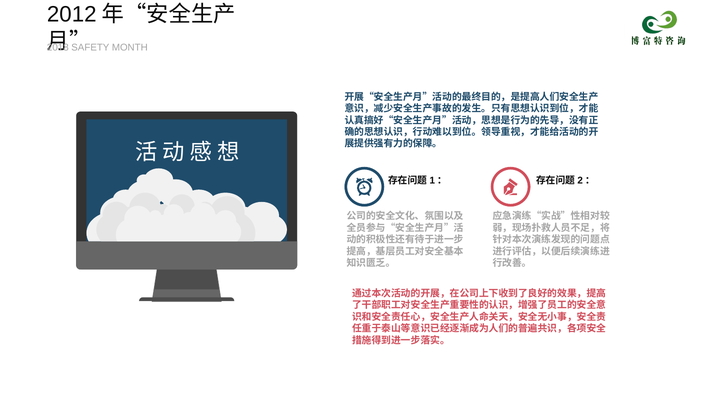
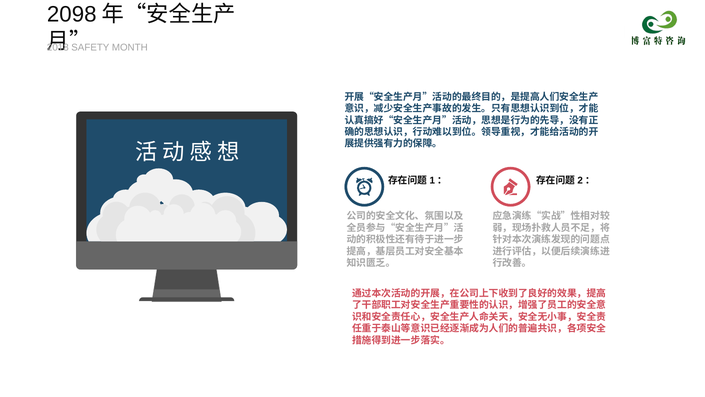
2012: 2012 -> 2098
